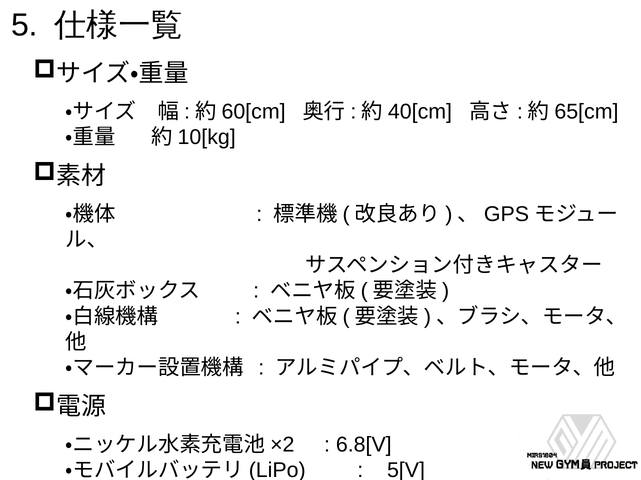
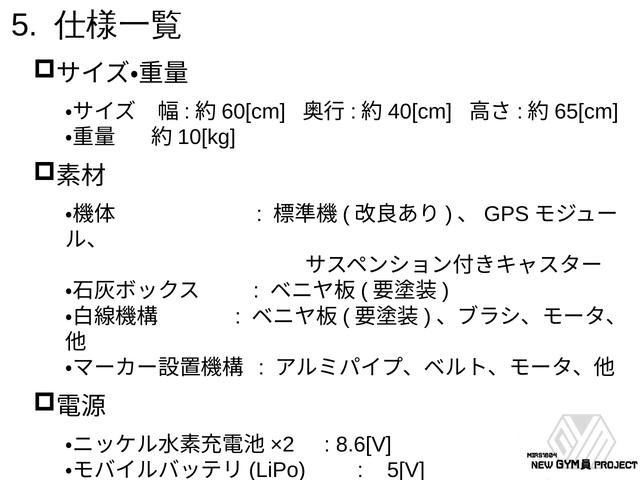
6.8[V: 6.8[V -> 8.6[V
